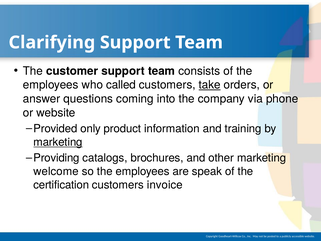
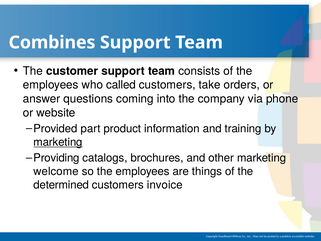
Clarifying: Clarifying -> Combines
take underline: present -> none
only: only -> part
speak: speak -> things
certification: certification -> determined
